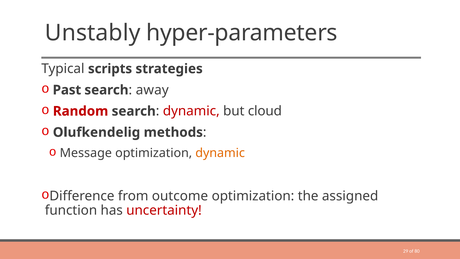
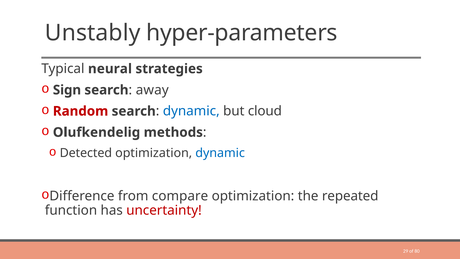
scripts: scripts -> neural
Past: Past -> Sign
dynamic at (191, 111) colour: red -> blue
Message: Message -> Detected
dynamic at (220, 153) colour: orange -> blue
outcome: outcome -> compare
assigned: assigned -> repeated
